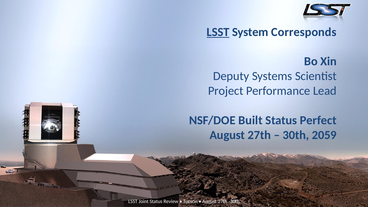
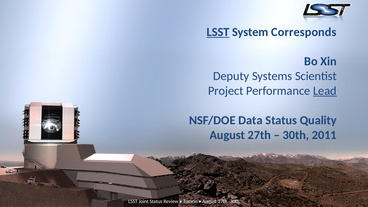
Lead underline: none -> present
Built: Built -> Data
Perfect: Perfect -> Quality
2059: 2059 -> 2011
